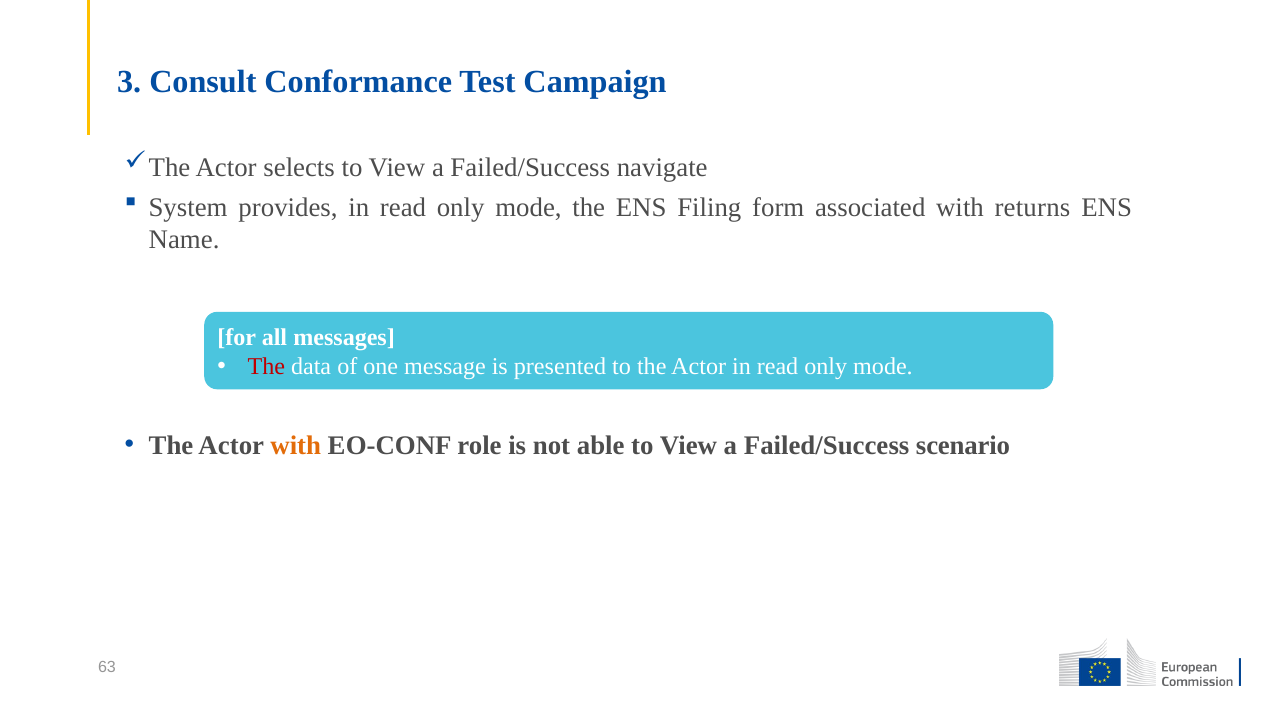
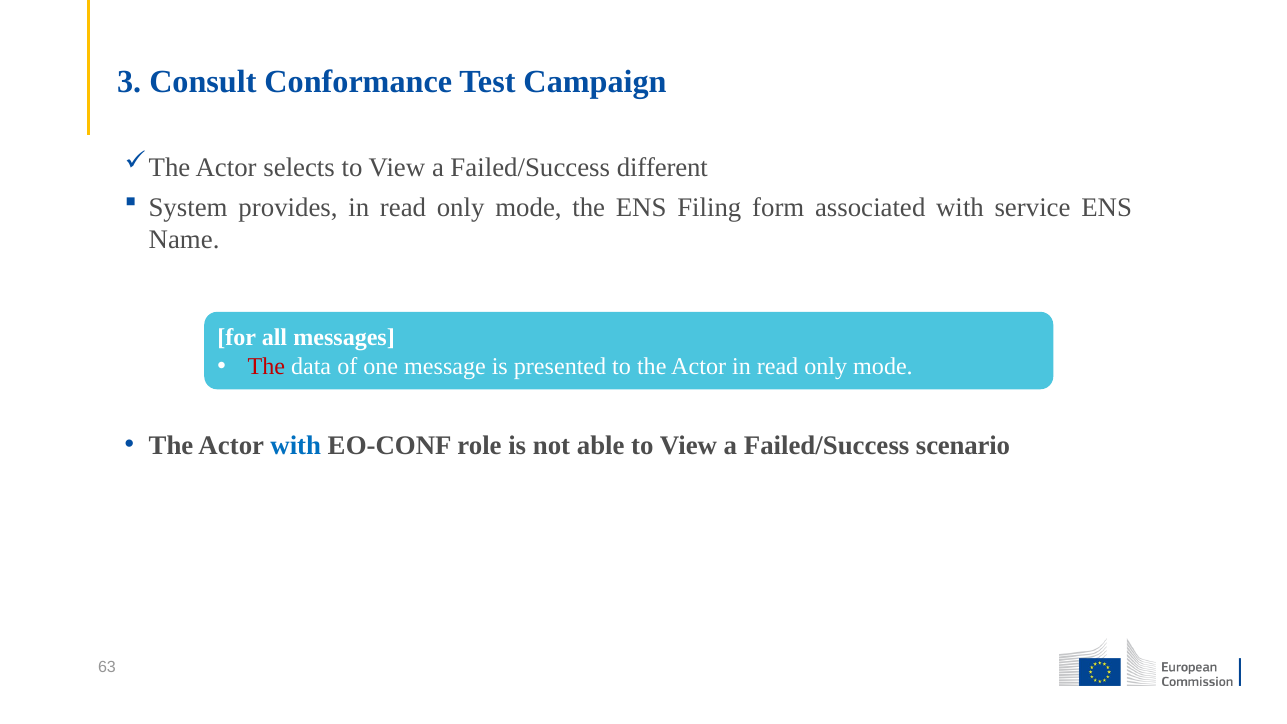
navigate: navigate -> different
returns: returns -> service
with at (296, 446) colour: orange -> blue
